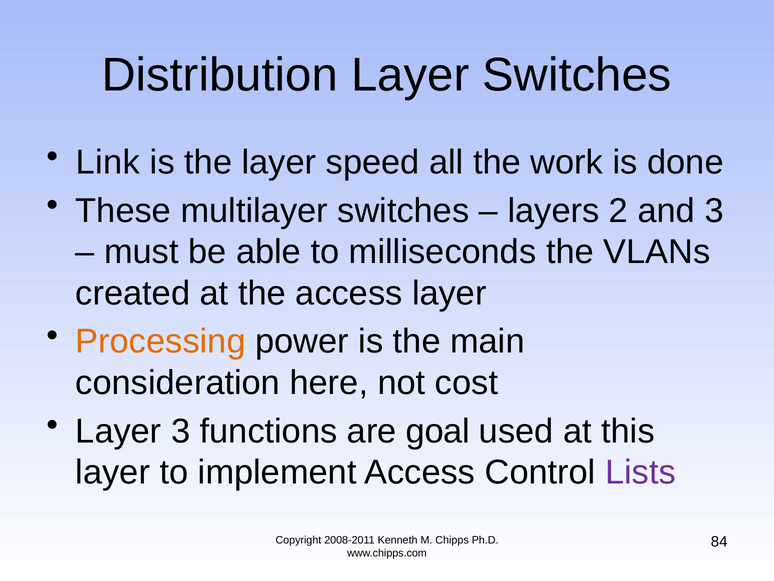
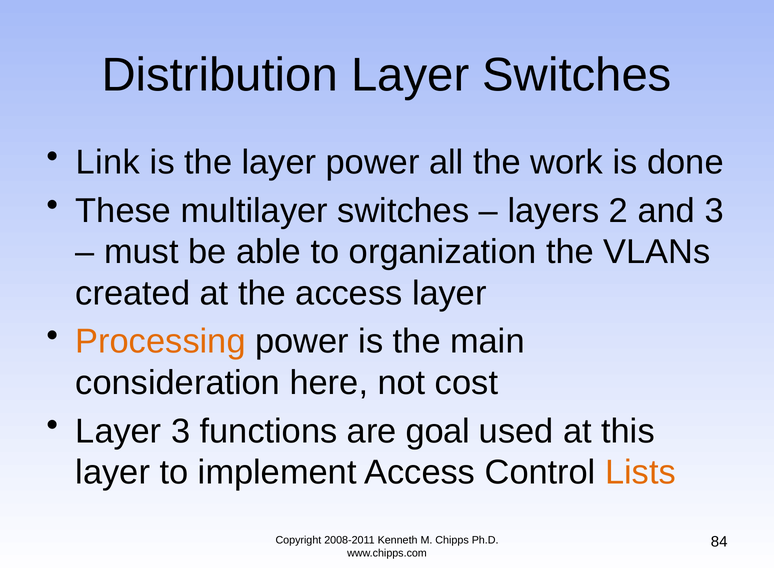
layer speed: speed -> power
milliseconds: milliseconds -> organization
Lists colour: purple -> orange
